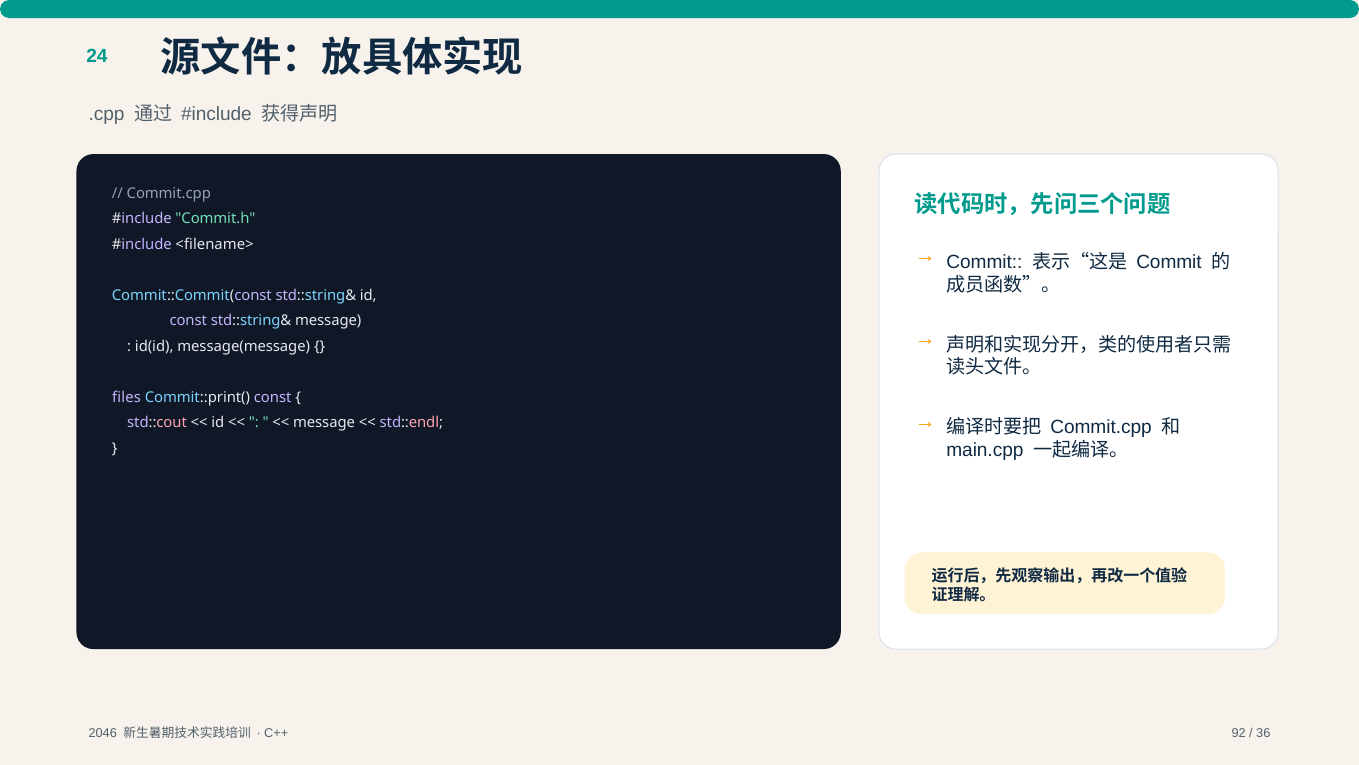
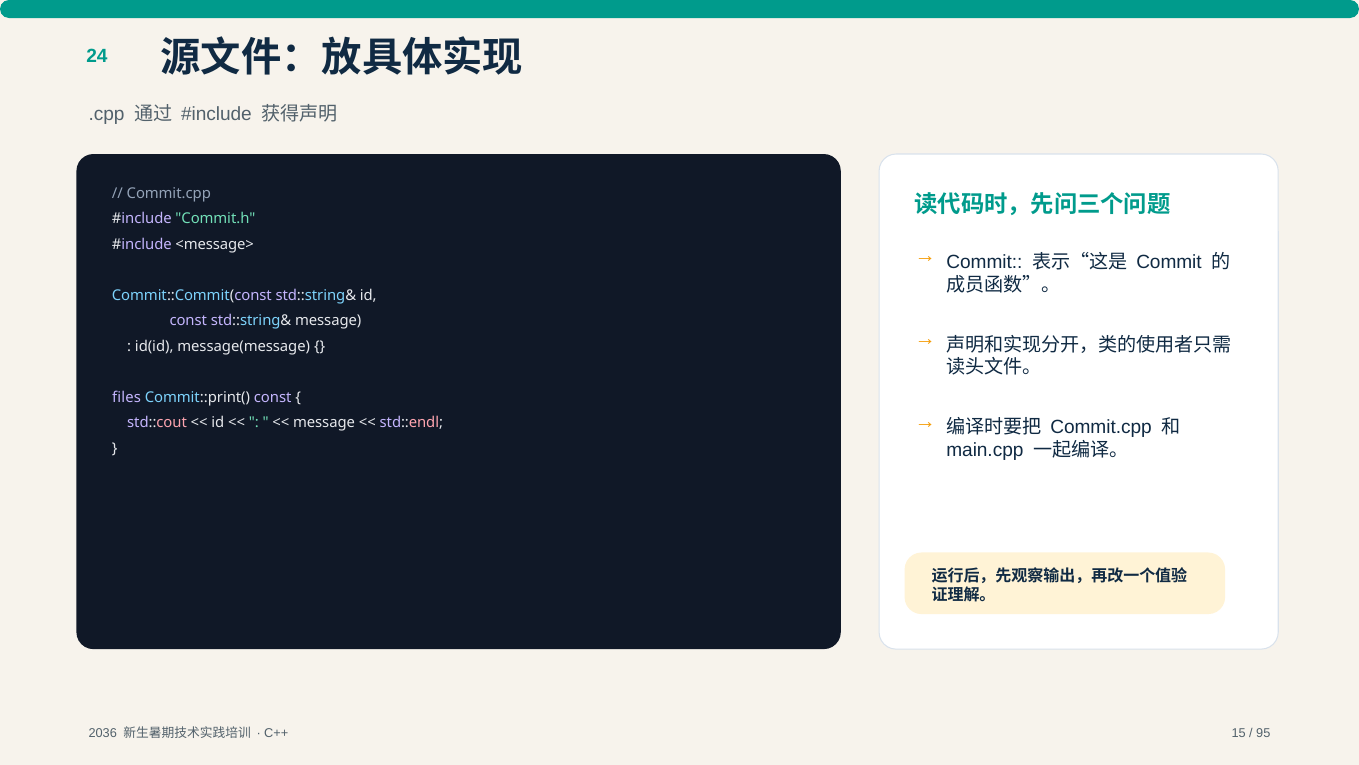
<filename>: <filename> -> <message>
2046: 2046 -> 2036
92: 92 -> 15
36: 36 -> 95
